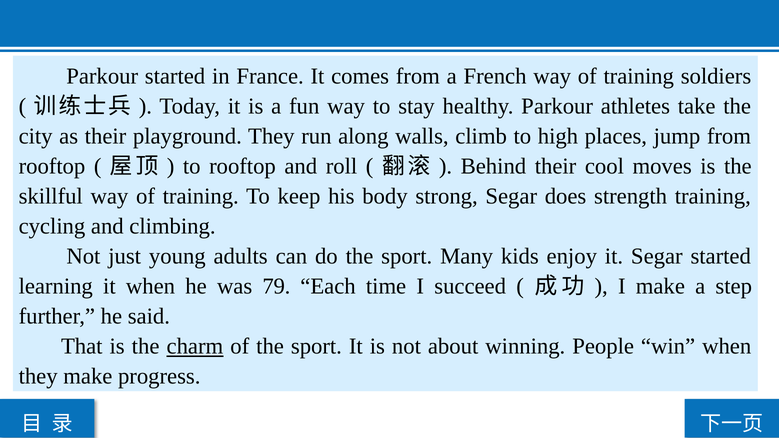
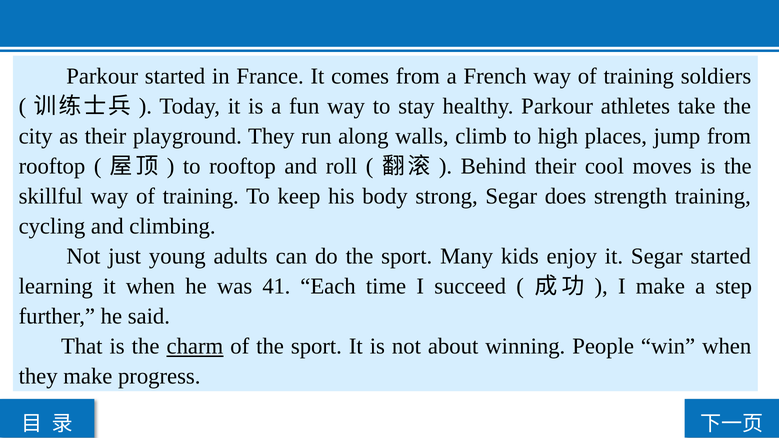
79: 79 -> 41
